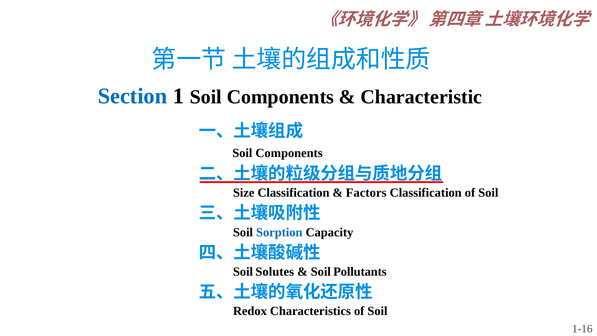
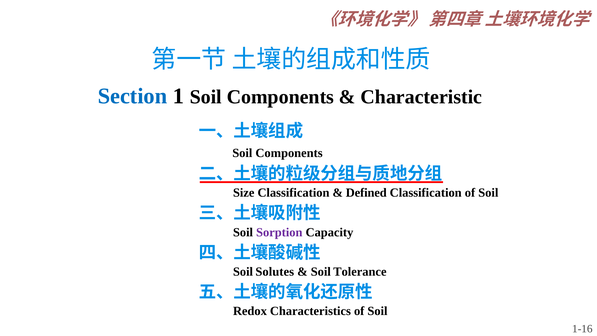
Factors: Factors -> Defined
Sorption colour: blue -> purple
Pollutants: Pollutants -> Tolerance
